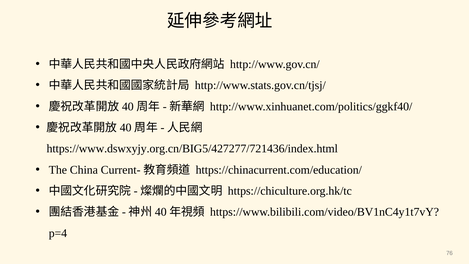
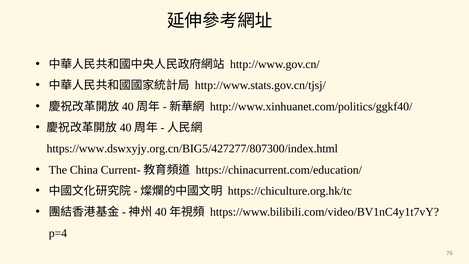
https://www.dswxyjy.org.cn/BIG5/427277/721436/index.html: https://www.dswxyjy.org.cn/BIG5/427277/721436/index.html -> https://www.dswxyjy.org.cn/BIG5/427277/807300/index.html
